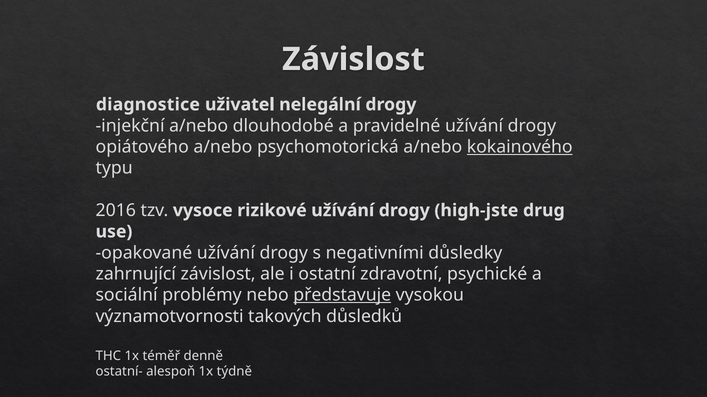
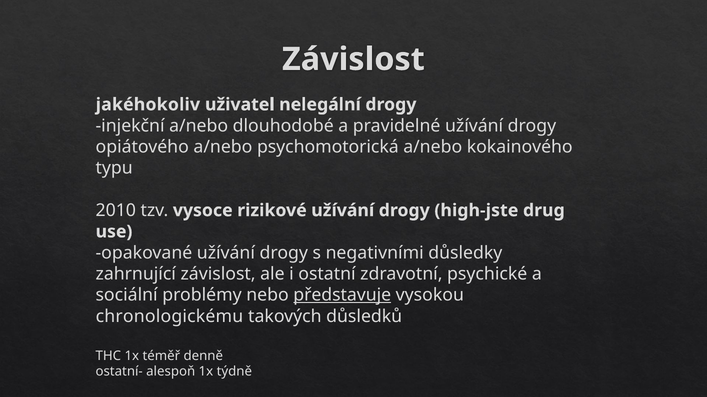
diagnostice: diagnostice -> jakéhokoliv
kokainového underline: present -> none
2016: 2016 -> 2010
významotvornosti: významotvornosti -> chronologickému
